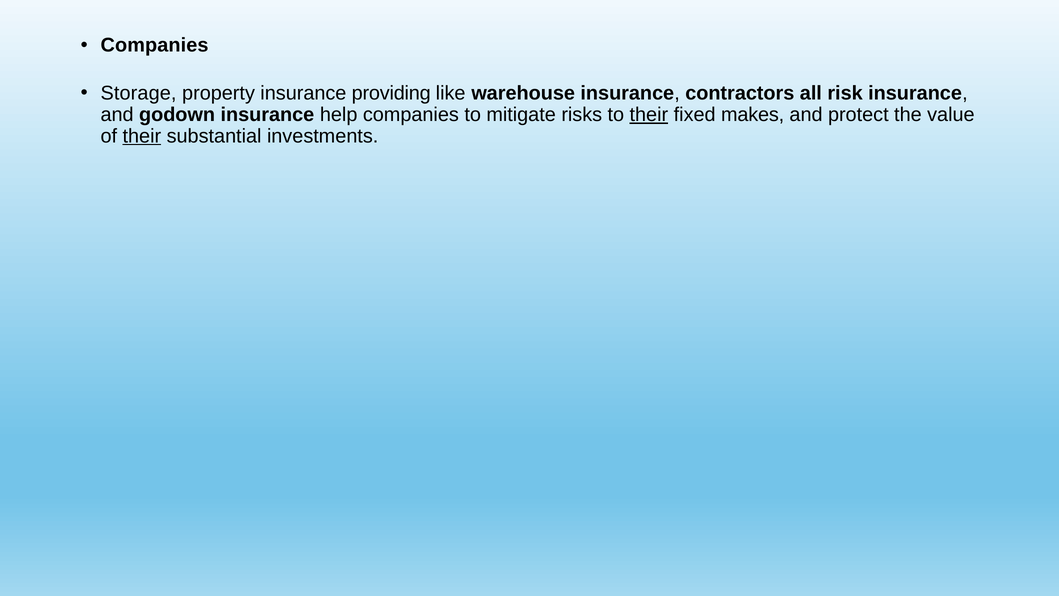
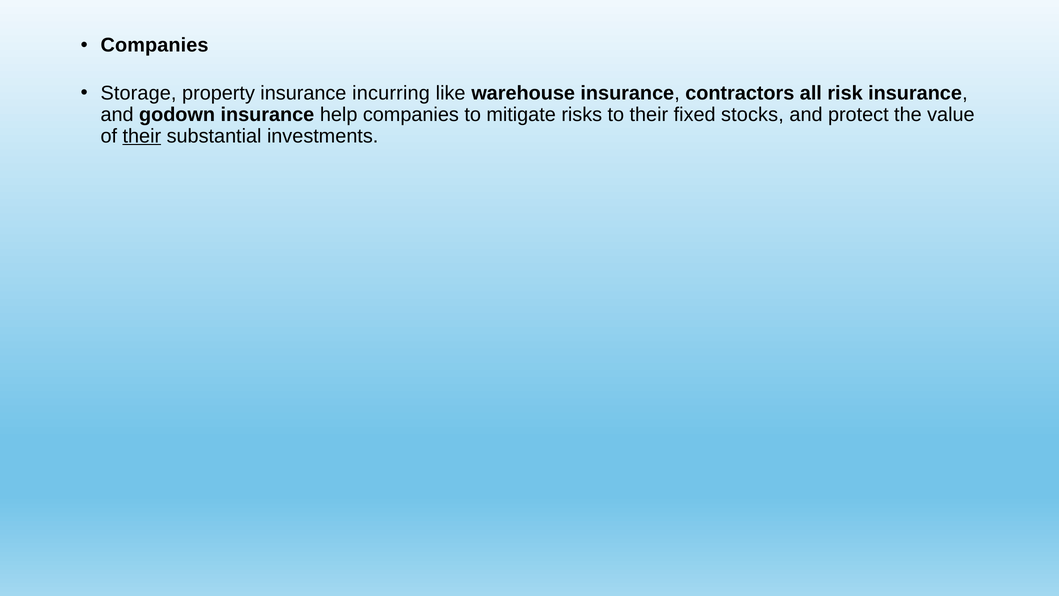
providing: providing -> incurring
their at (649, 115) underline: present -> none
makes: makes -> stocks
